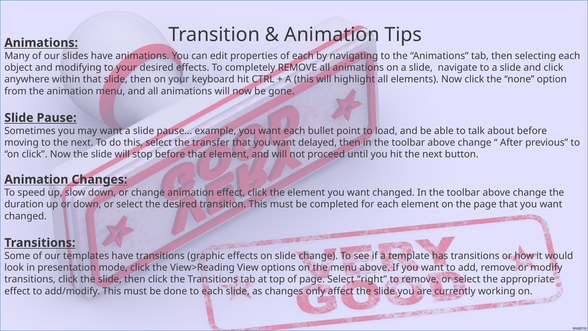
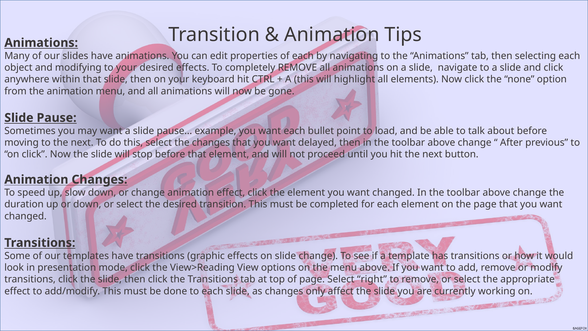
the transfer: transfer -> changes
